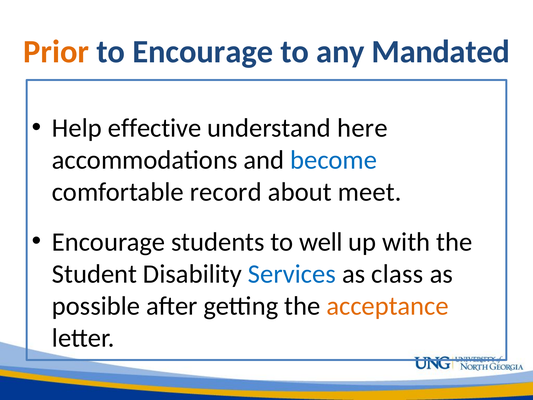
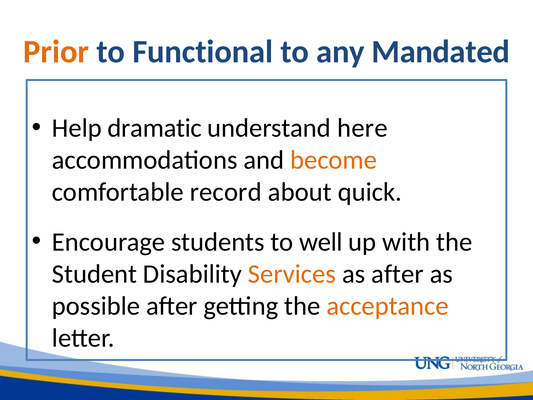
to Encourage: Encourage -> Functional
effective: effective -> dramatic
become colour: blue -> orange
meet: meet -> quick
Services colour: blue -> orange
as class: class -> after
